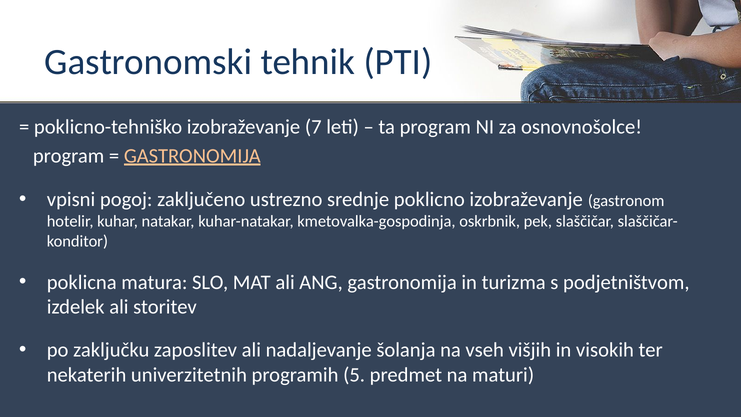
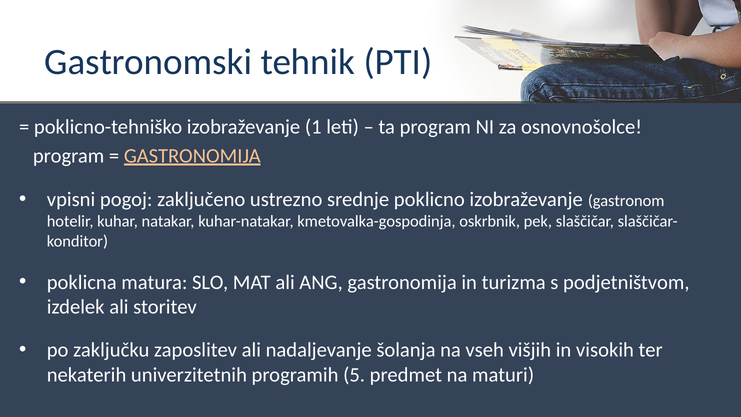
7: 7 -> 1
